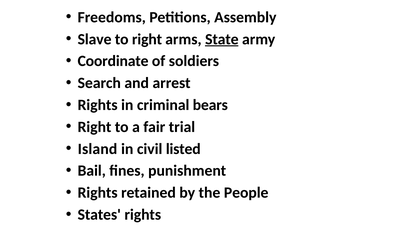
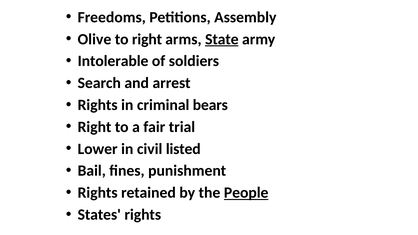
Slave: Slave -> Olive
Coordinate: Coordinate -> Intolerable
Island: Island -> Lower
People underline: none -> present
